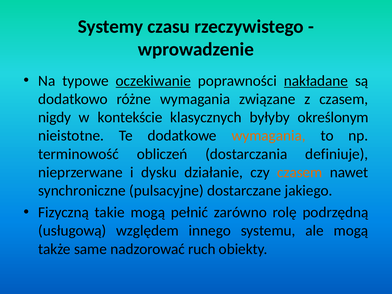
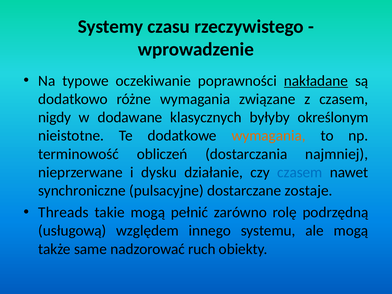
oczekiwanie underline: present -> none
kontekście: kontekście -> dodawane
definiuje: definiuje -> najmniej
czasem at (300, 172) colour: orange -> blue
jakiego: jakiego -> zostaje
Fizyczną: Fizyczną -> Threads
